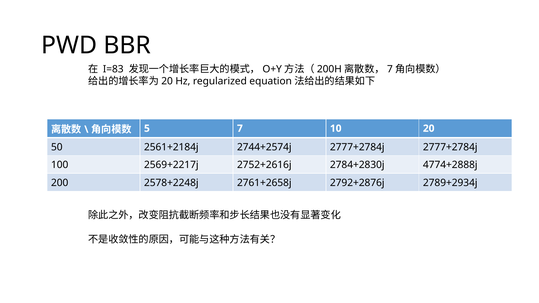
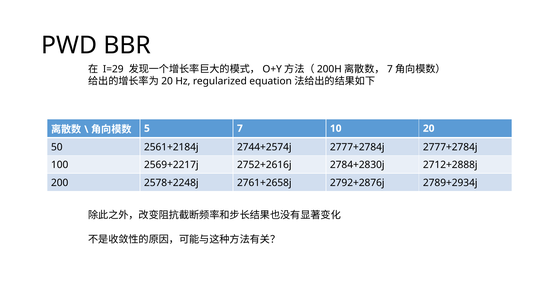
I=83: I=83 -> I=29
4774+2888j: 4774+2888j -> 2712+2888j
